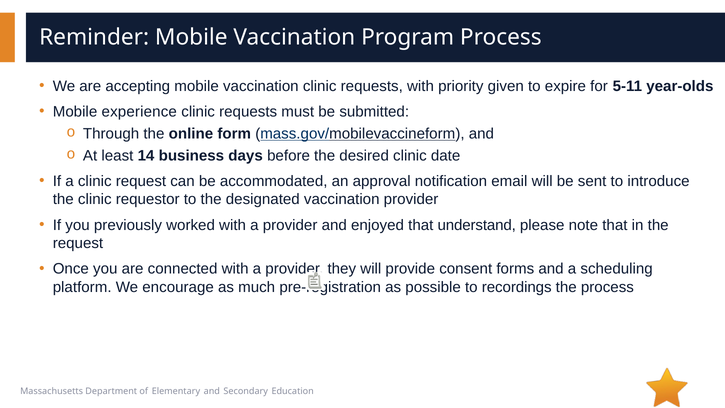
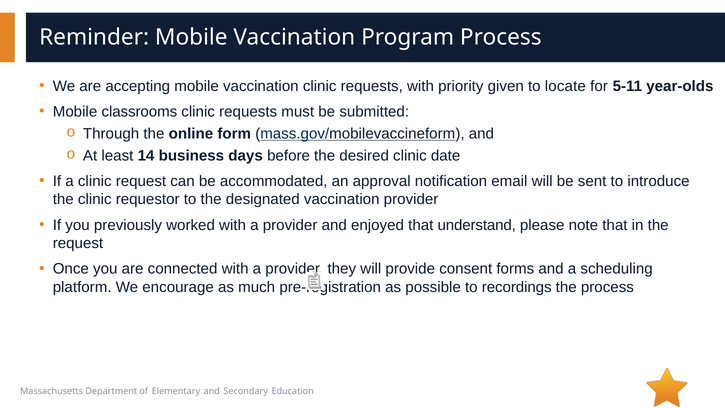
expire: expire -> locate
experience: experience -> classrooms
